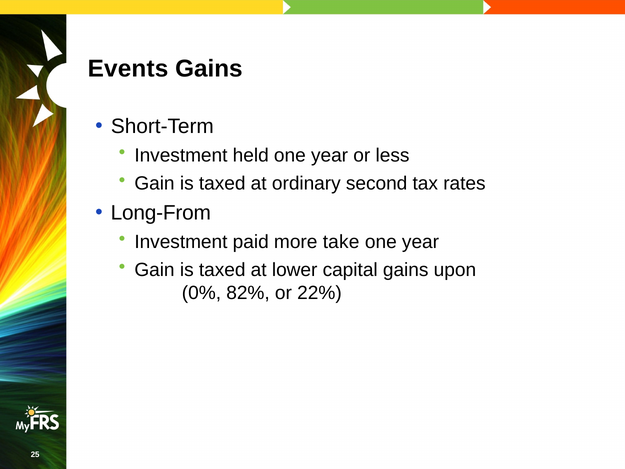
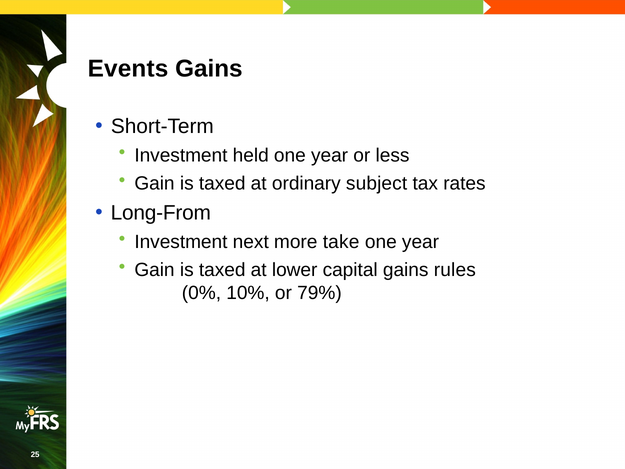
second: second -> subject
paid: paid -> next
upon: upon -> rules
82%: 82% -> 10%
22%: 22% -> 79%
